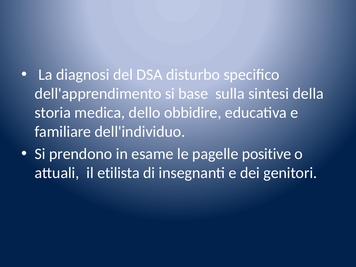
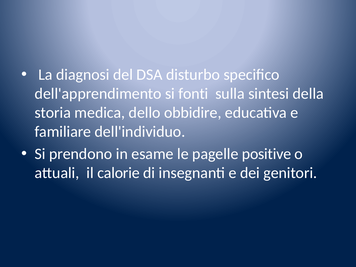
base: base -> fonti
etilista: etilista -> calorie
